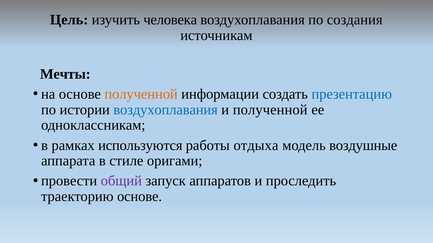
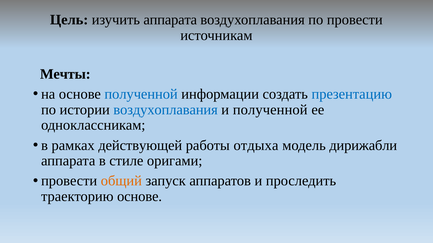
изучить человека: человека -> аппарата
по создания: создания -> провести
полученной at (141, 94) colour: orange -> blue
используются: используются -> действующей
воздушные: воздушные -> дирижабли
общий colour: purple -> orange
